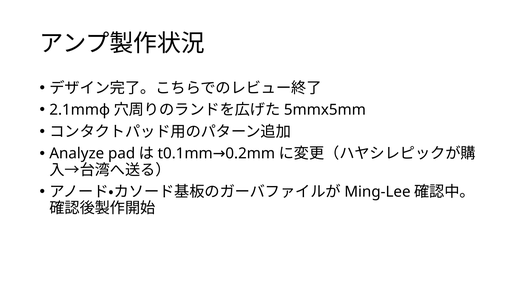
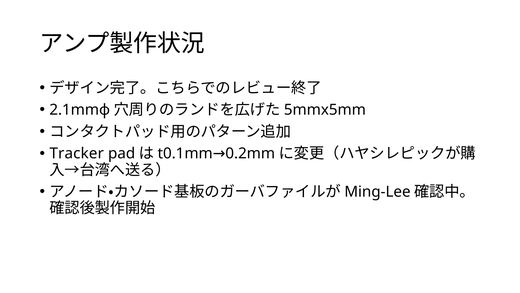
Analyze: Analyze -> Tracker
